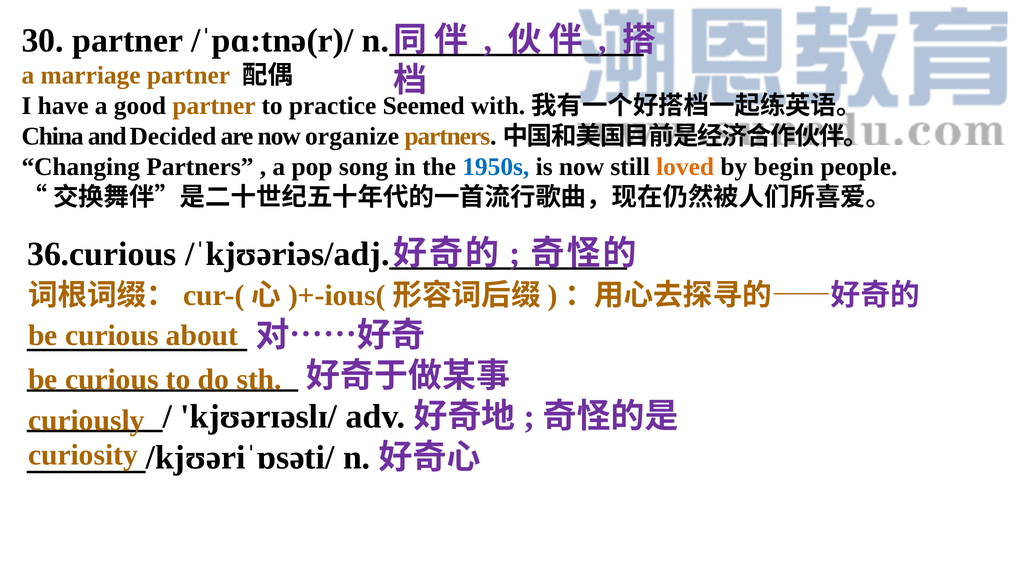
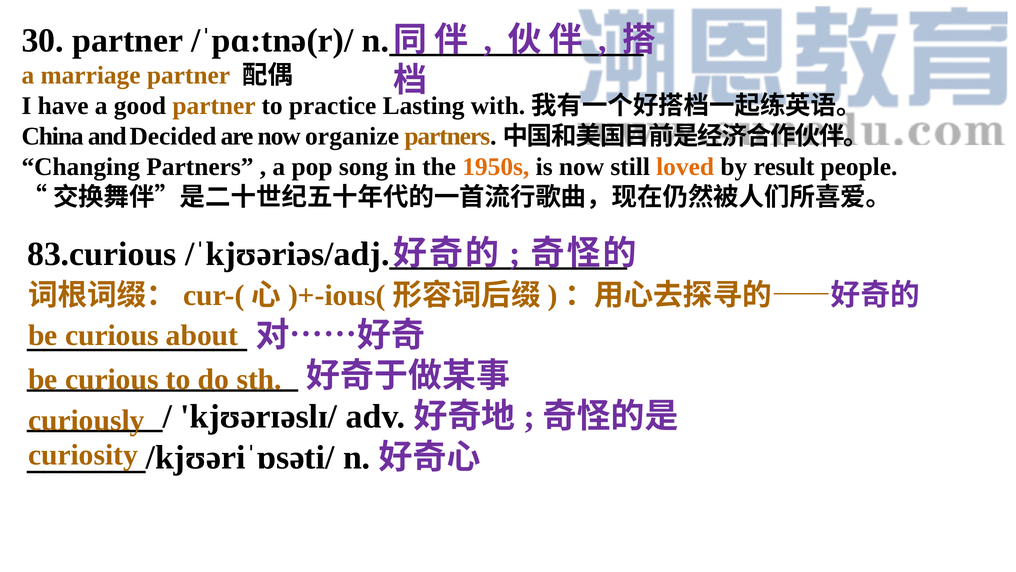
Seemed: Seemed -> Lasting
1950s colour: blue -> orange
begin: begin -> result
36.curious: 36.curious -> 83.curious
